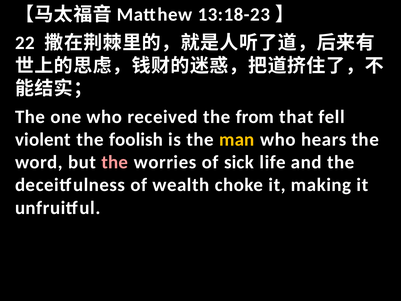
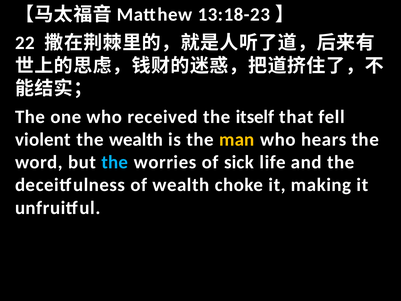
from: from -> itself
the foolish: foolish -> wealth
the at (115, 162) colour: pink -> light blue
